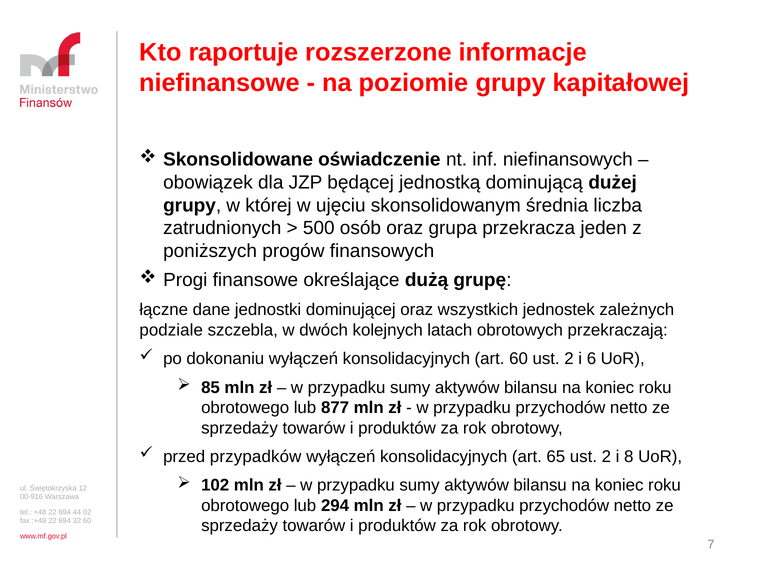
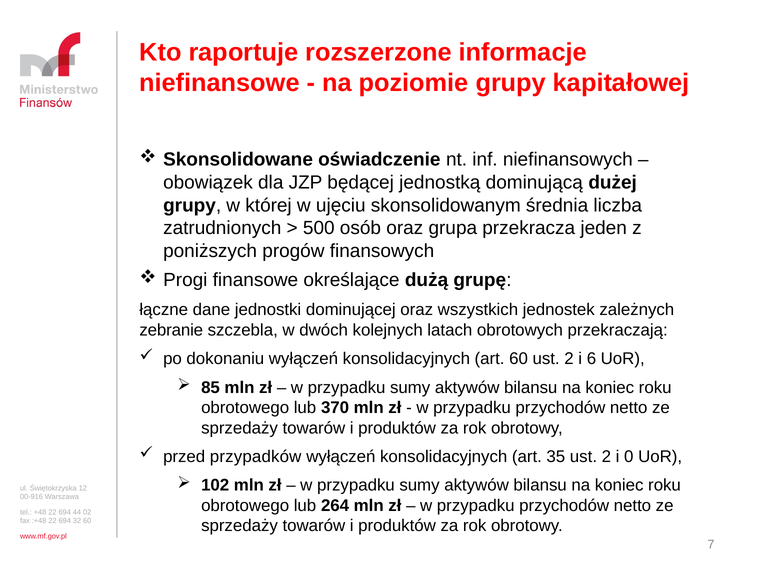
podziale: podziale -> zebranie
877: 877 -> 370
65: 65 -> 35
8: 8 -> 0
294: 294 -> 264
